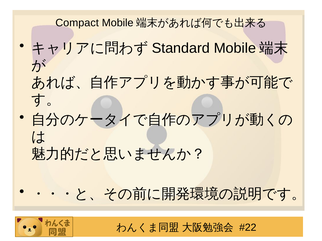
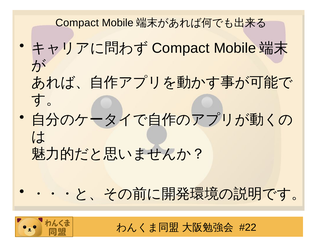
Standard at (181, 48): Standard -> Compact
